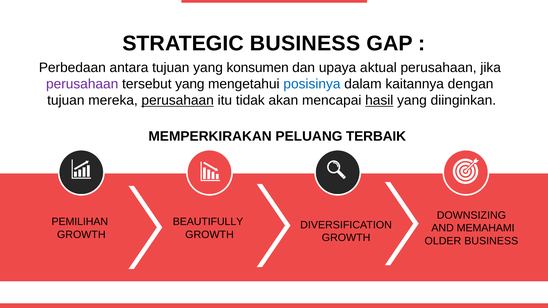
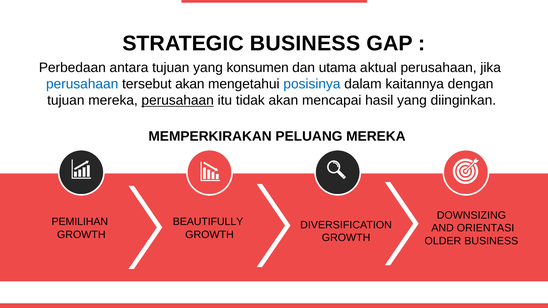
upaya: upaya -> utama
perusahaan at (82, 84) colour: purple -> blue
tersebut yang: yang -> akan
hasil underline: present -> none
PELUANG TERBAIK: TERBAIK -> MEREKA
MEMAHAMI: MEMAHAMI -> ORIENTASI
